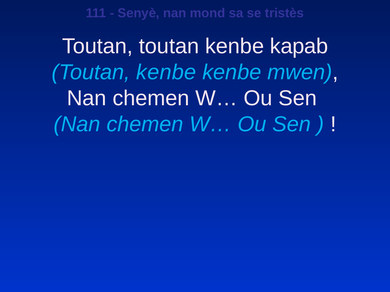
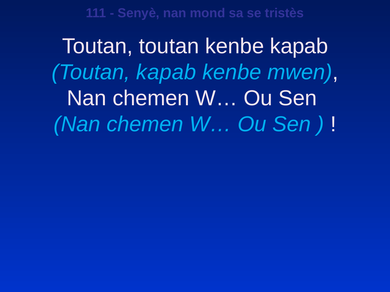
kenbe at (166, 72): kenbe -> kapab
